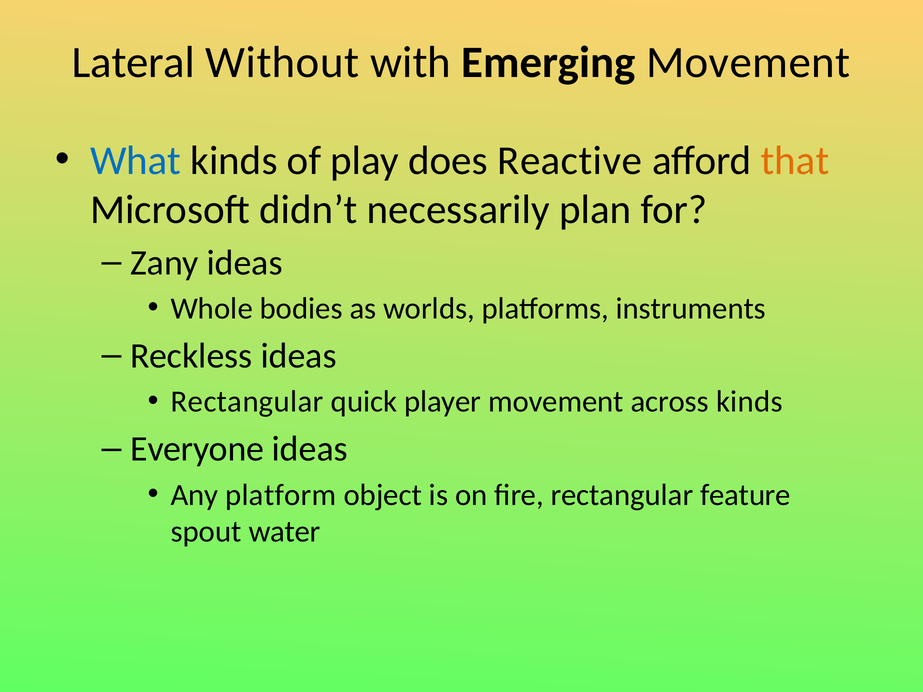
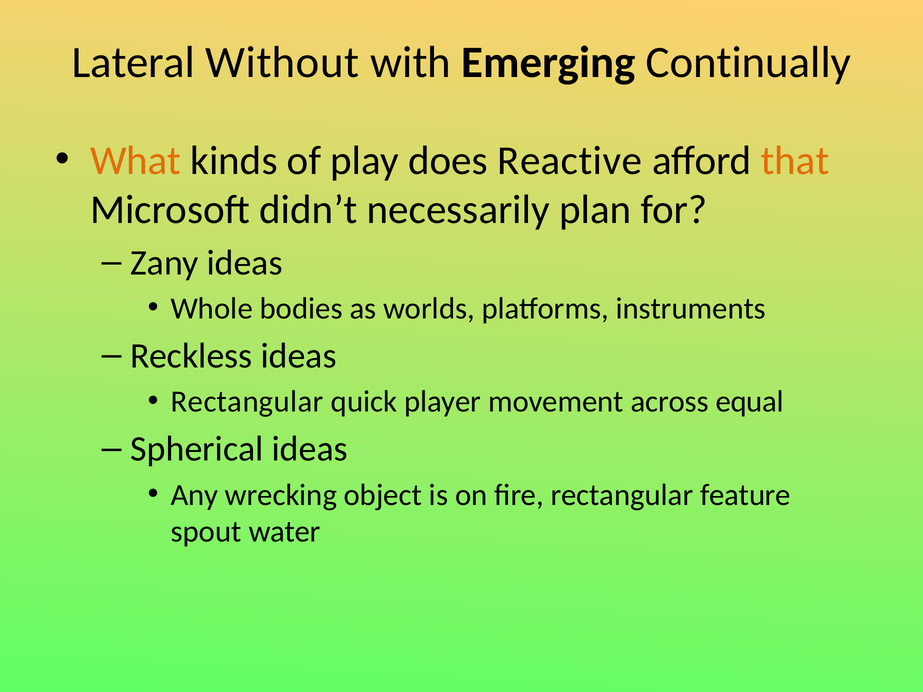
Emerging Movement: Movement -> Continually
What colour: blue -> orange
across kinds: kinds -> equal
Everyone: Everyone -> Spherical
platform: platform -> wrecking
